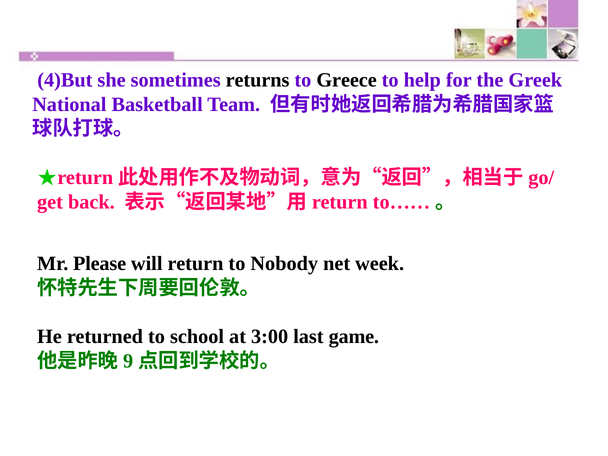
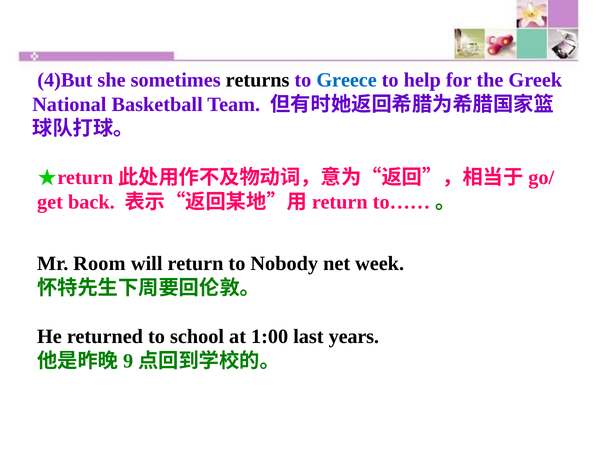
Greece colour: black -> blue
Please: Please -> Room
3:00: 3:00 -> 1:00
game: game -> years
